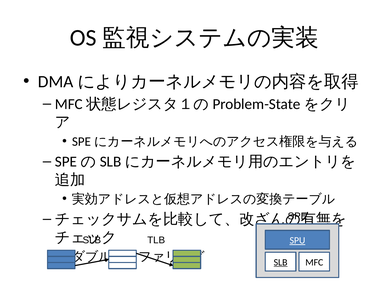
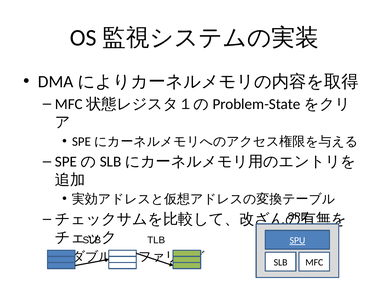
SLB at (281, 262) underline: present -> none
